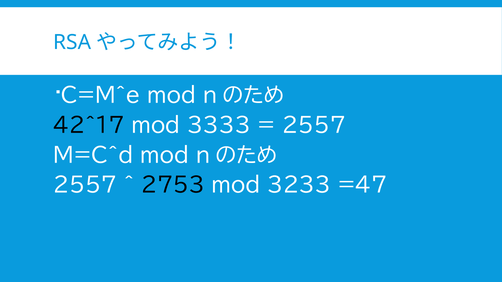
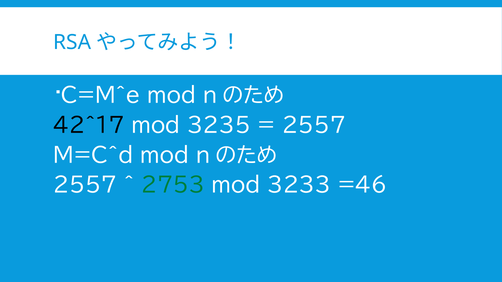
3333: 3333 -> 3235
2753 colour: black -> green
=47: =47 -> =46
